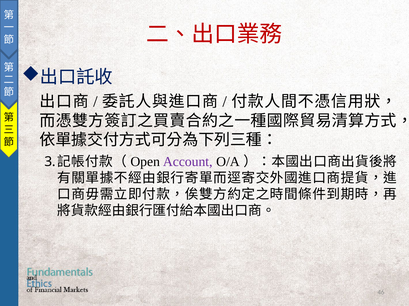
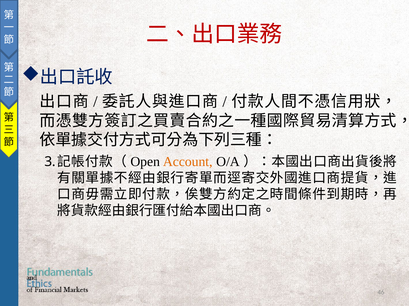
Account colour: purple -> orange
